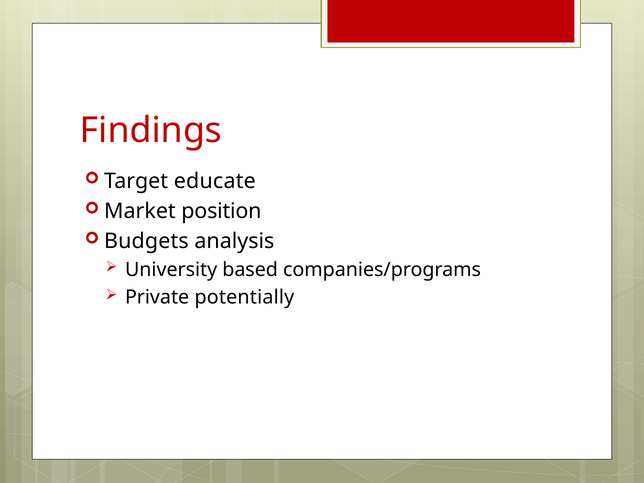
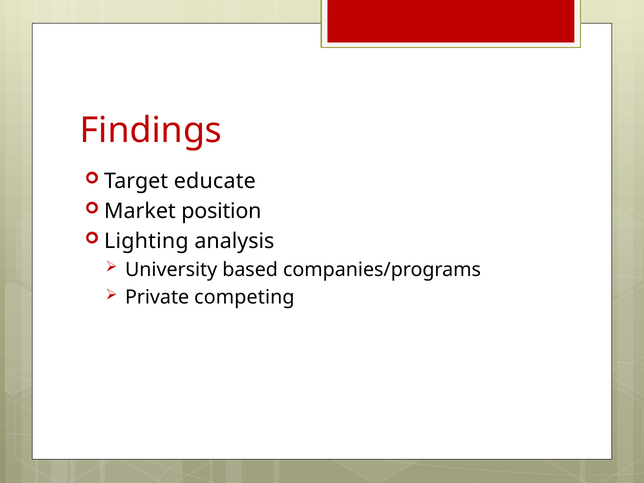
Budgets: Budgets -> Lighting
potentially: potentially -> competing
